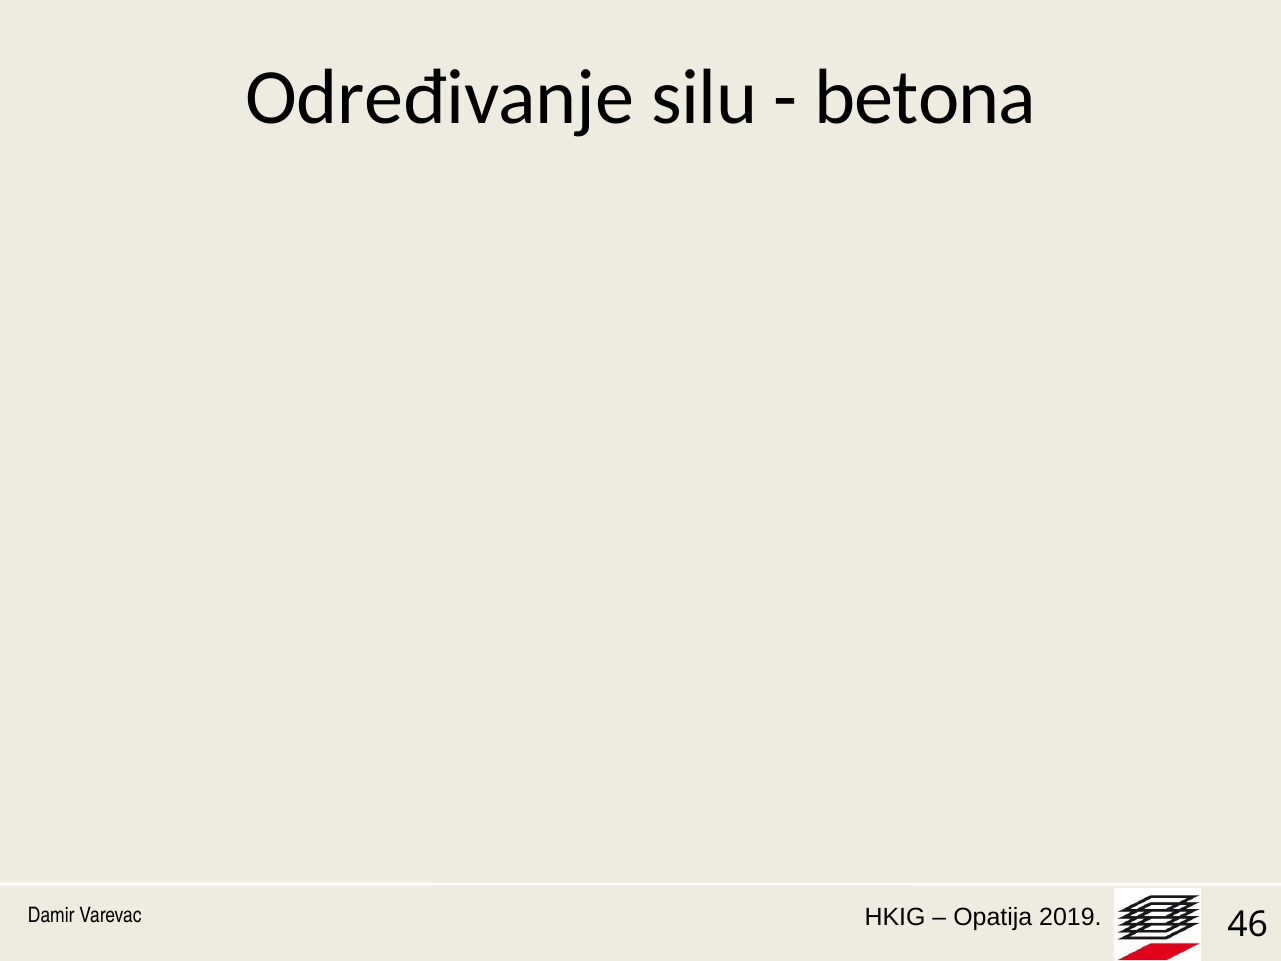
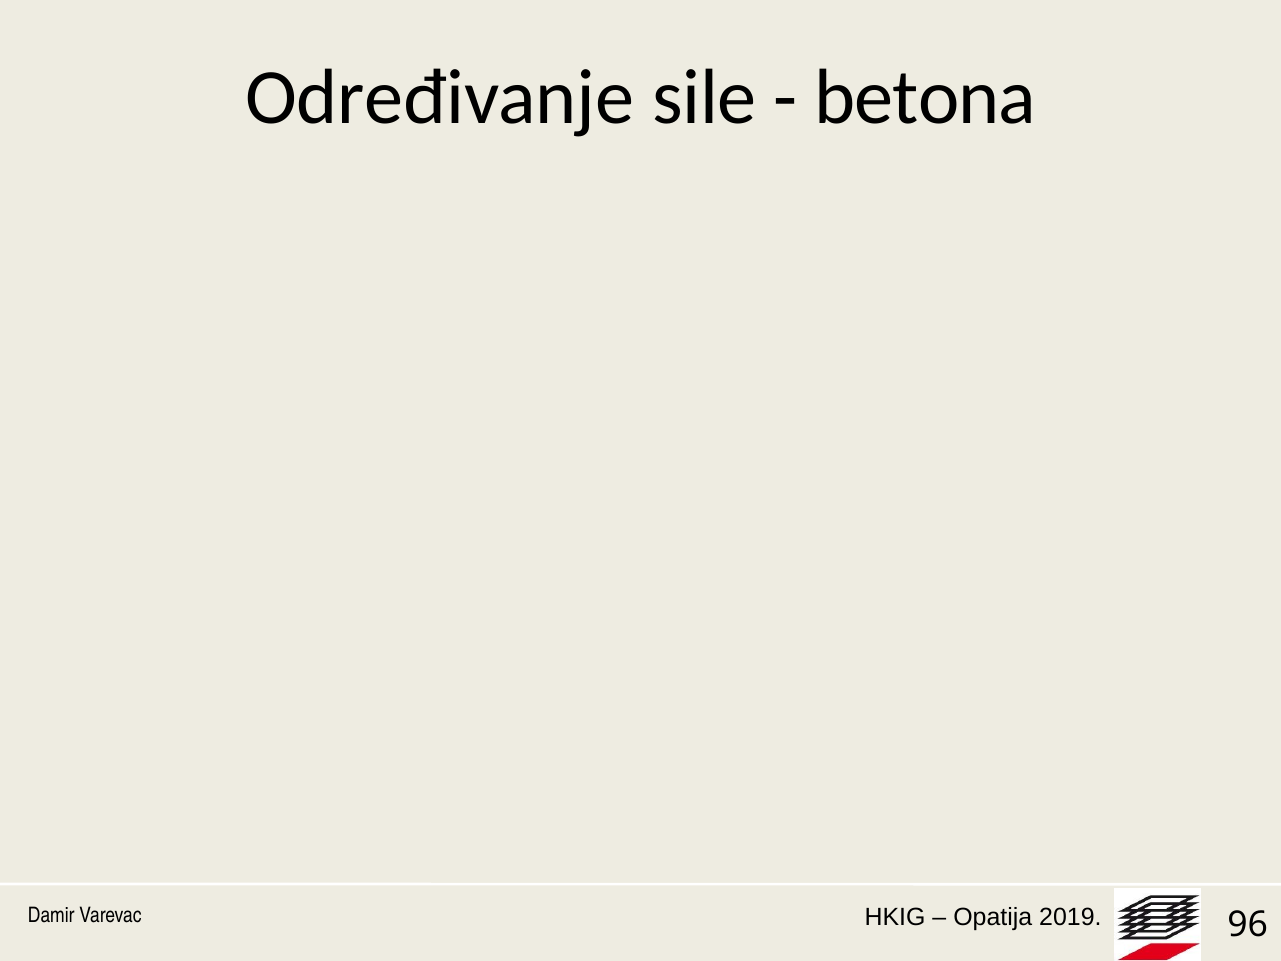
Određivanje silu: silu -> sile
46: 46 -> 96
